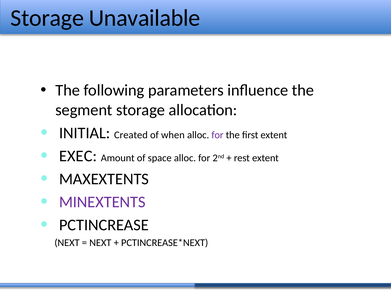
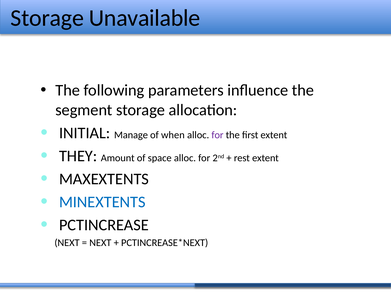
Created: Created -> Manage
EXEC: EXEC -> THEY
MINEXTENTS colour: purple -> blue
